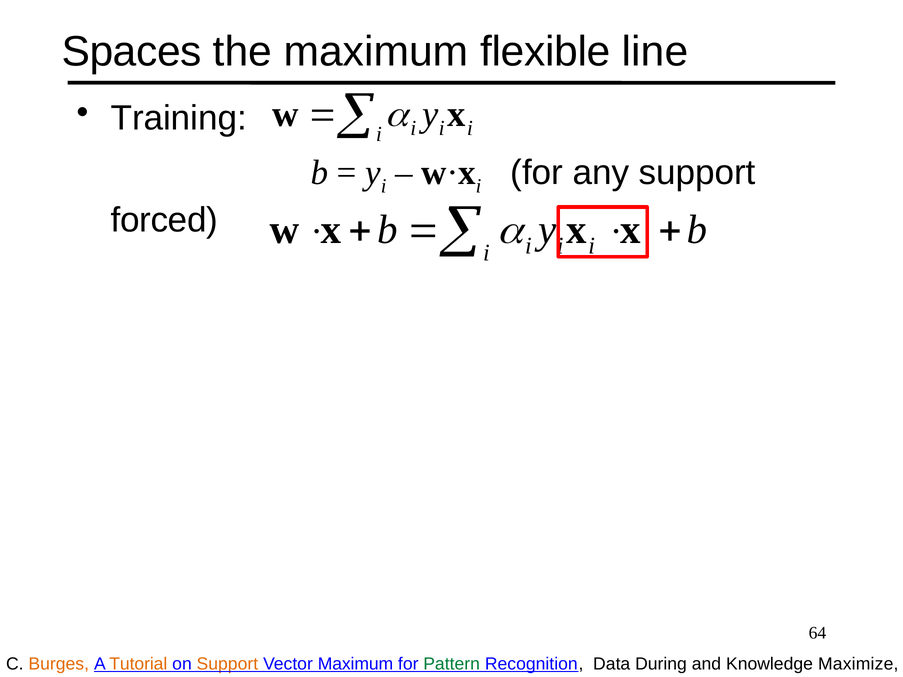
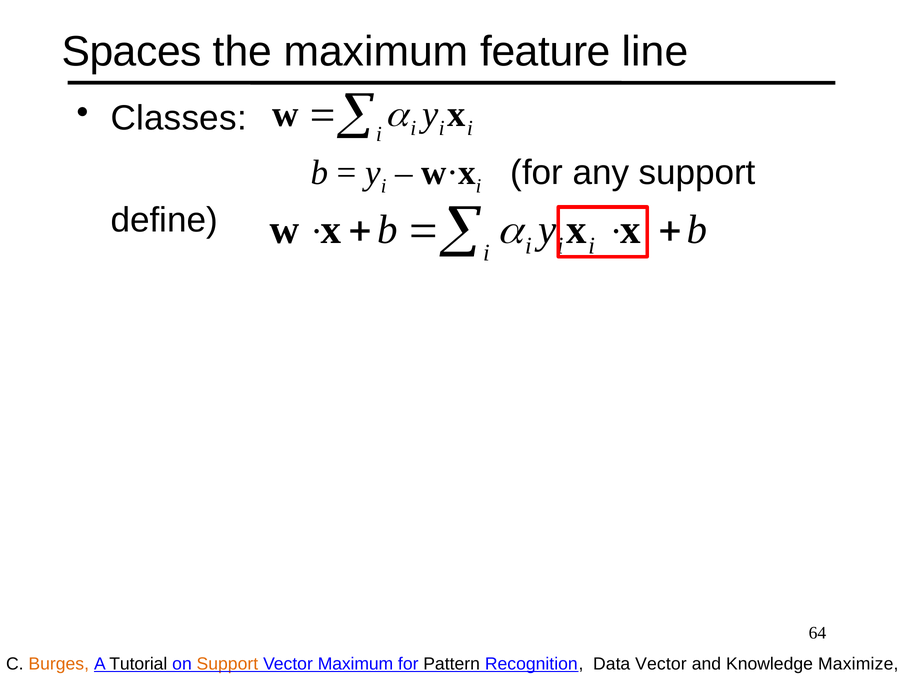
flexible: flexible -> feature
Training: Training -> Classes
forced: forced -> define
Tutorial colour: orange -> black
Pattern colour: green -> black
Data During: During -> Vector
